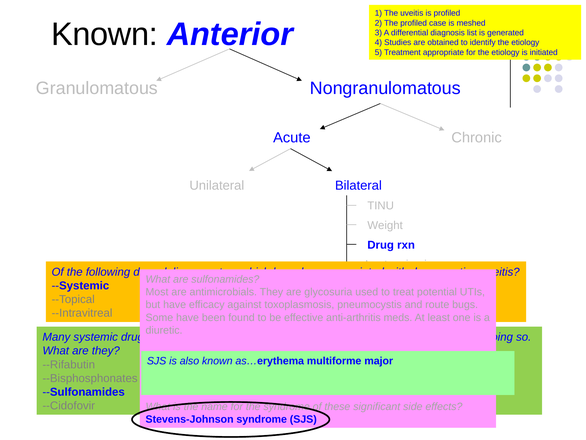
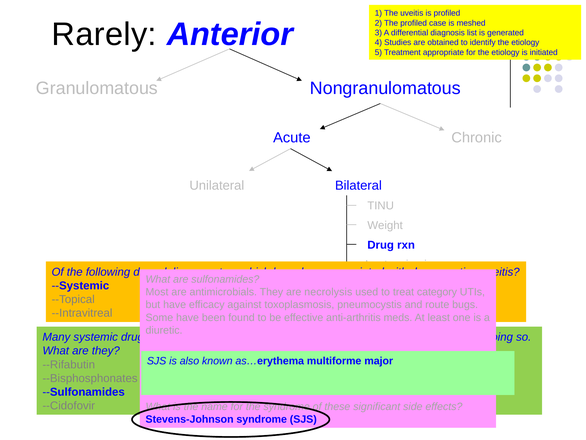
Known at (104, 34): Known -> Rarely
are glycosuria: glycosuria -> necrolysis
potential: potential -> category
